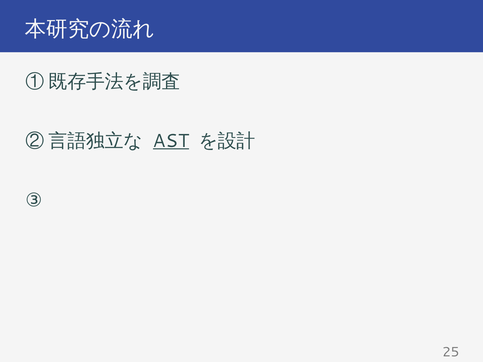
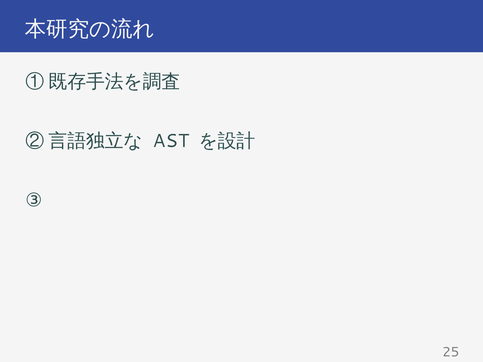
AST underline: present -> none
